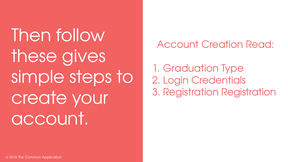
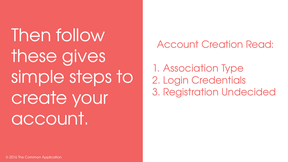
Graduation: Graduation -> Association
Registration Registration: Registration -> Undecided
